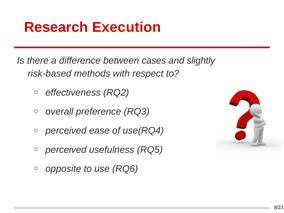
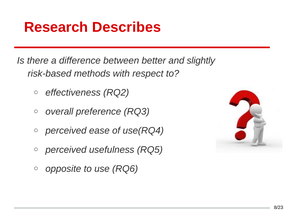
Execution: Execution -> Describes
cases: cases -> better
